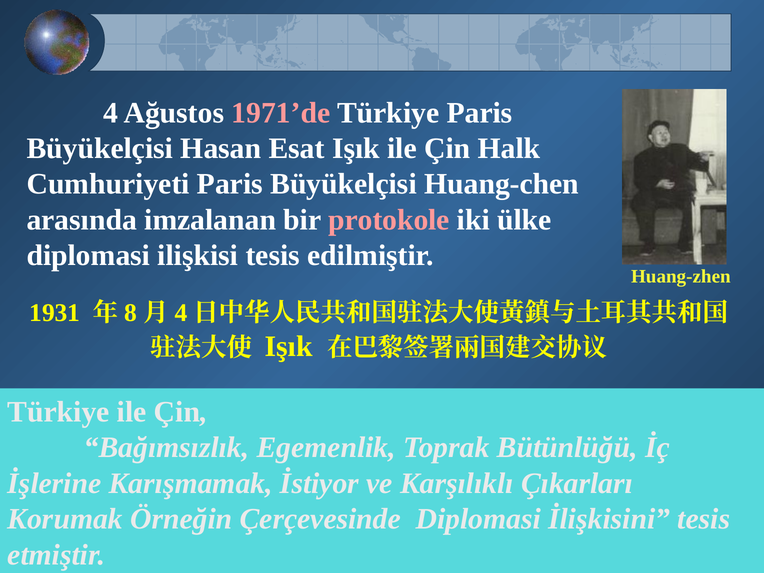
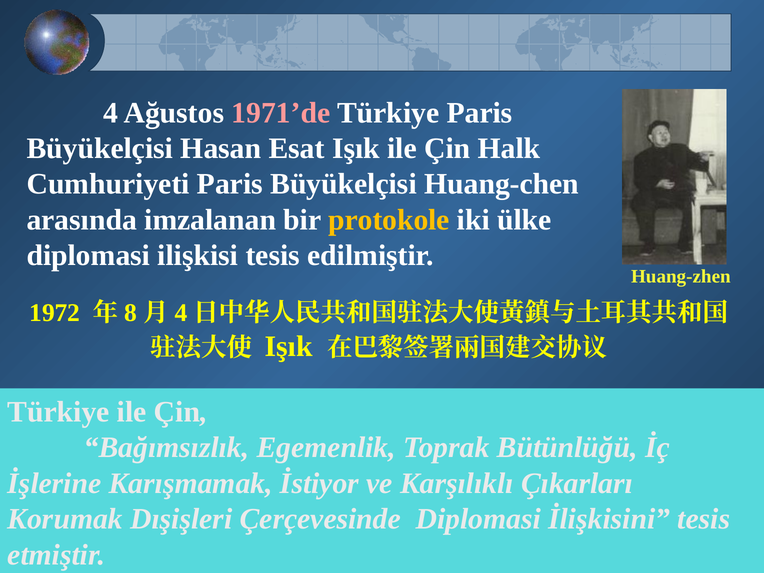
protokole colour: pink -> yellow
1931: 1931 -> 1972
Örneğin: Örneğin -> Dışişleri
